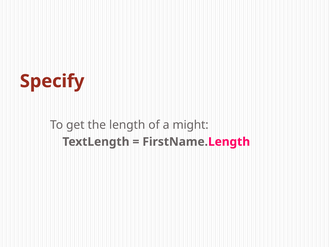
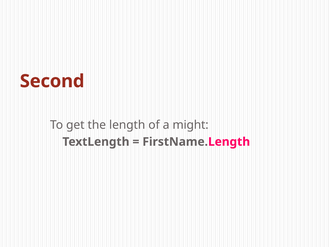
Specify: Specify -> Second
